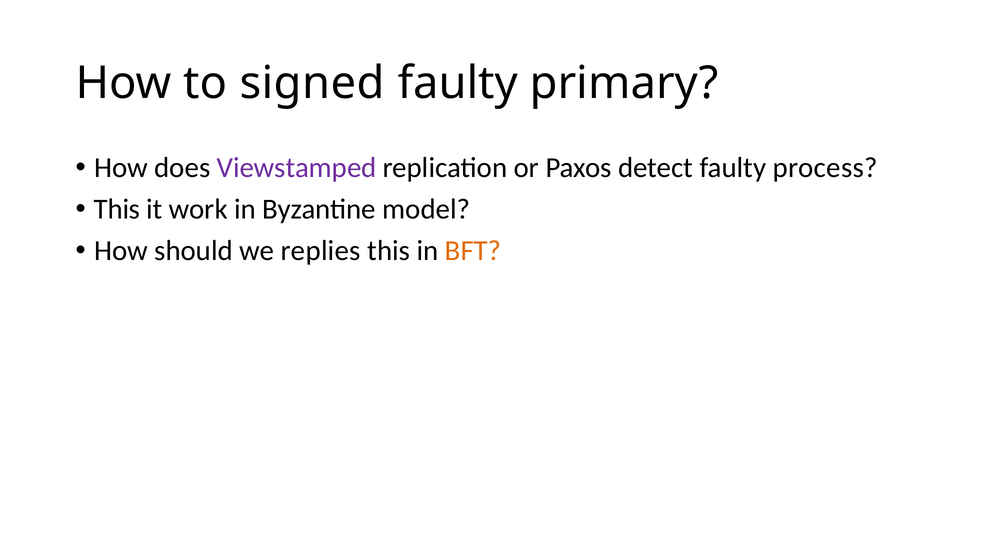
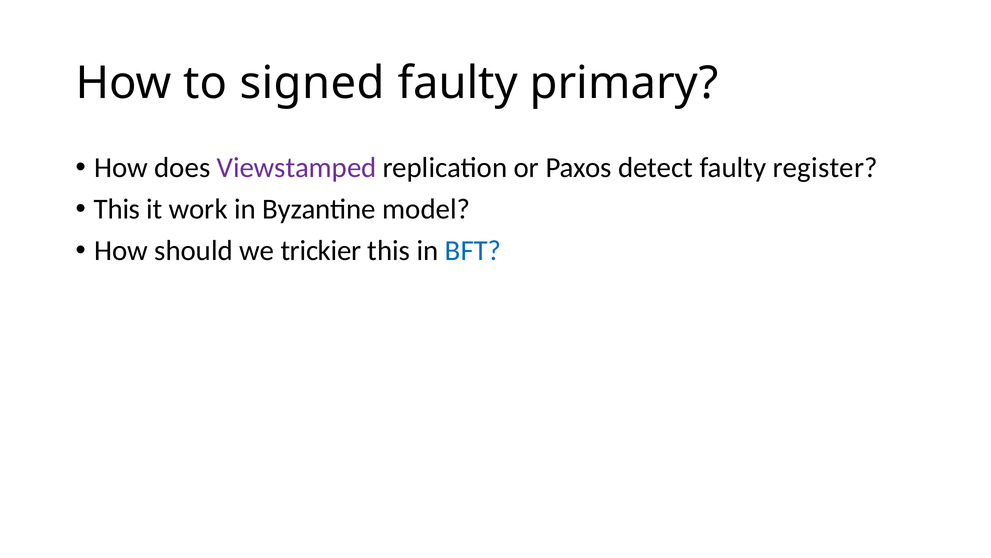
process: process -> register
replies: replies -> trickier
BFT colour: orange -> blue
